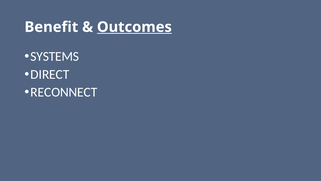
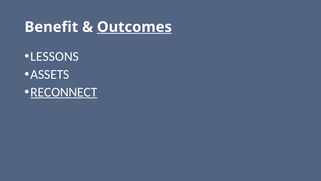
SYSTEMS: SYSTEMS -> LESSONS
DIRECT: DIRECT -> ASSETS
RECONNECT underline: none -> present
